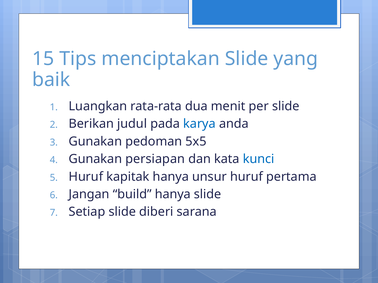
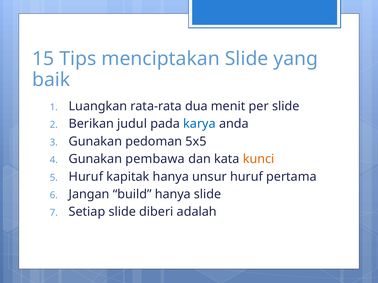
persiapan: persiapan -> pembawa
kunci colour: blue -> orange
sarana: sarana -> adalah
